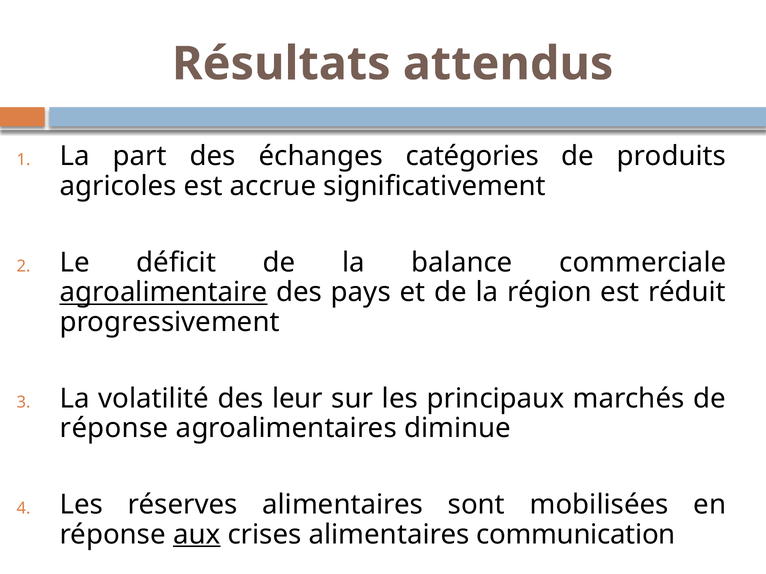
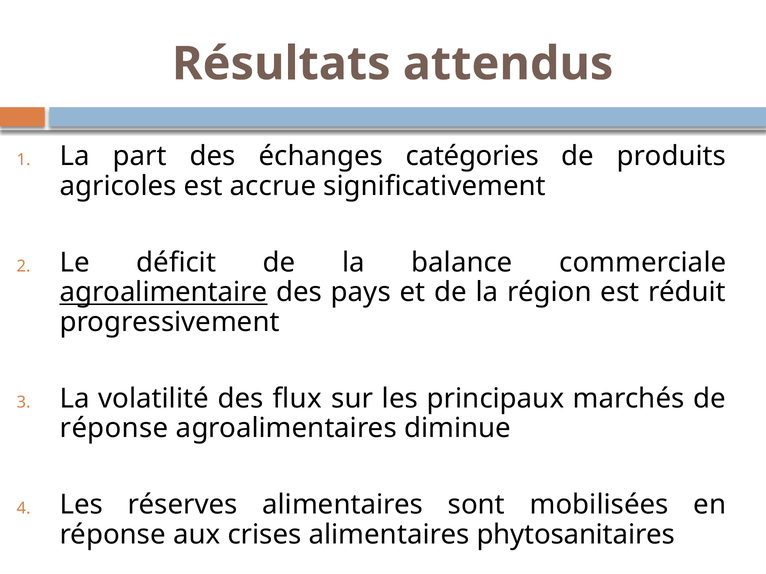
leur: leur -> flux
aux underline: present -> none
communication: communication -> phytosanitaires
